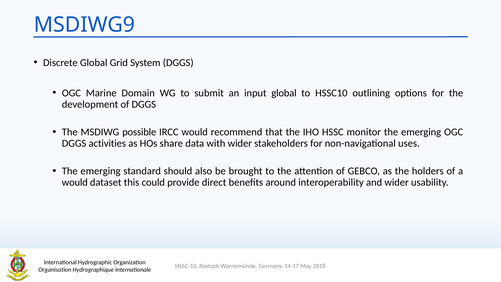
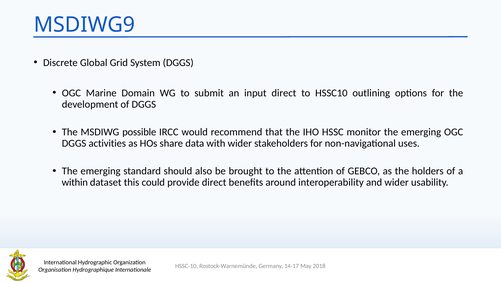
input global: global -> direct
would at (75, 182): would -> within
